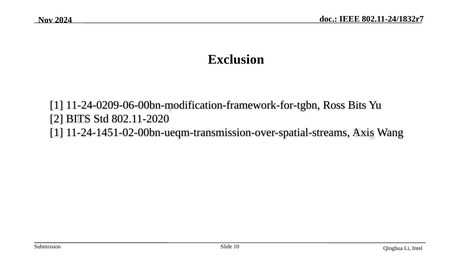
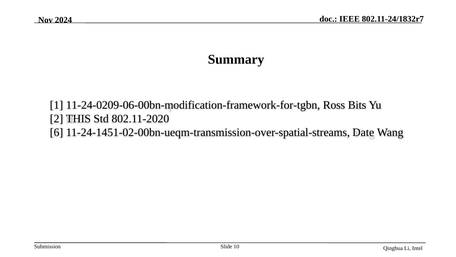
Exclusion: Exclusion -> Summary
2 BITS: BITS -> THIS
1 at (57, 132): 1 -> 6
Axis: Axis -> Date
